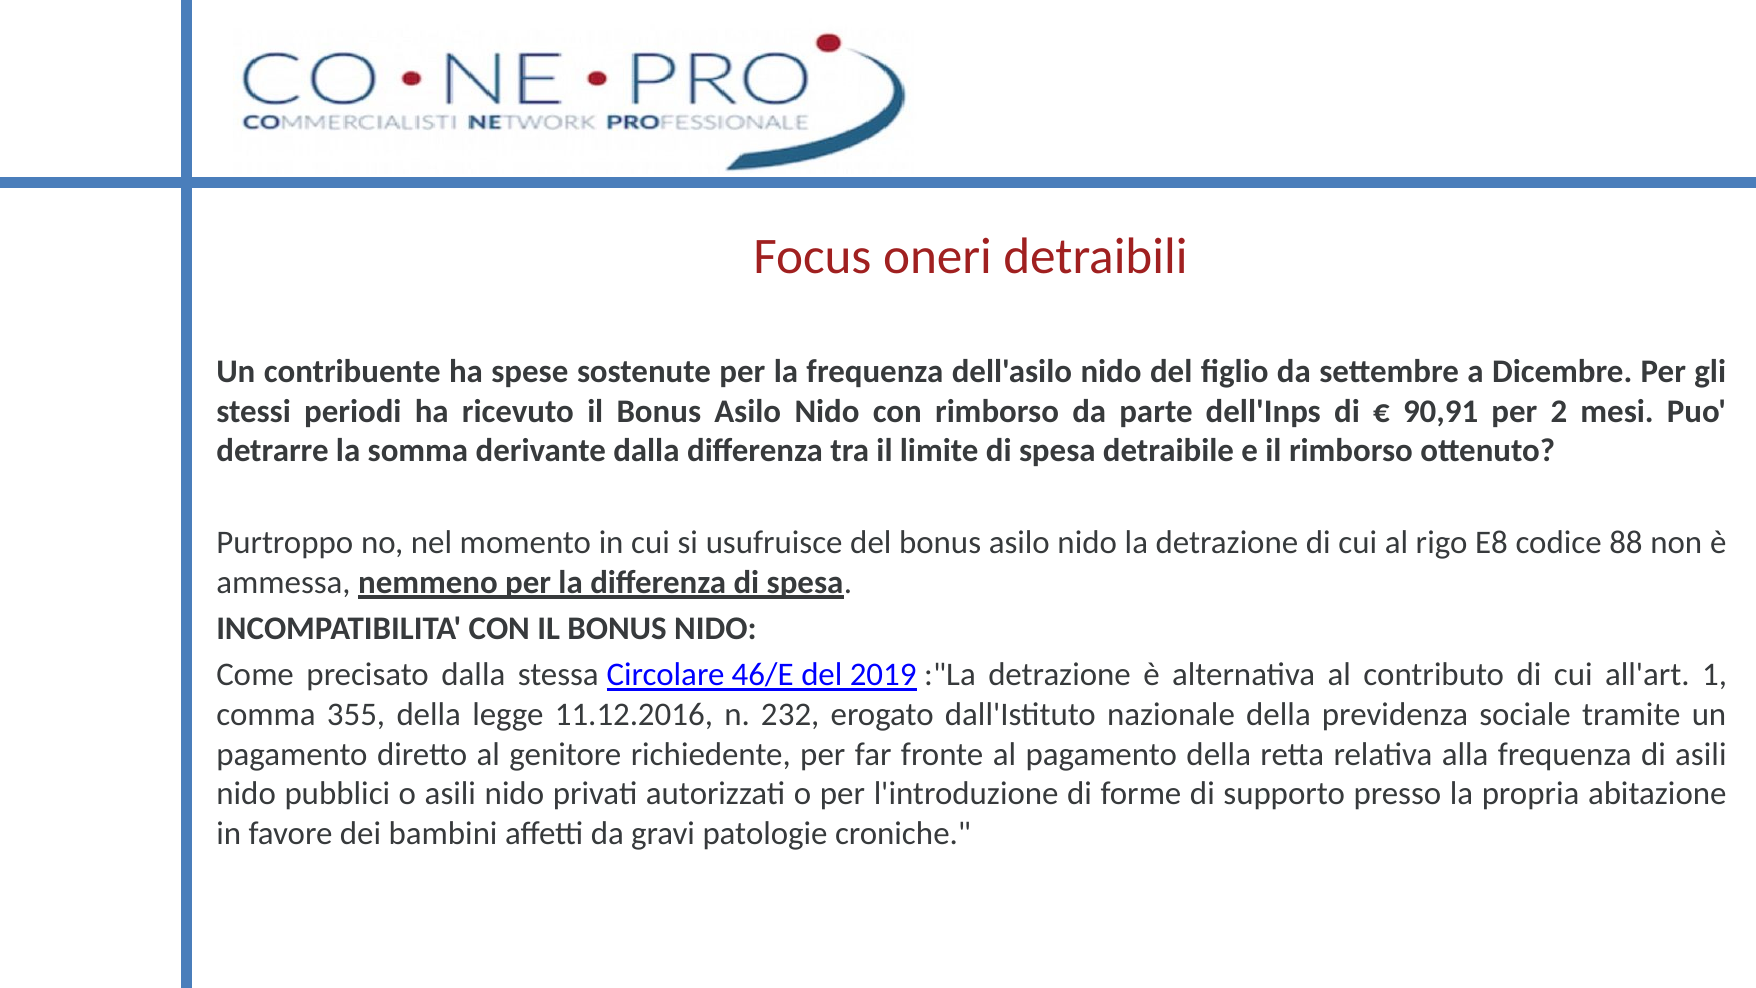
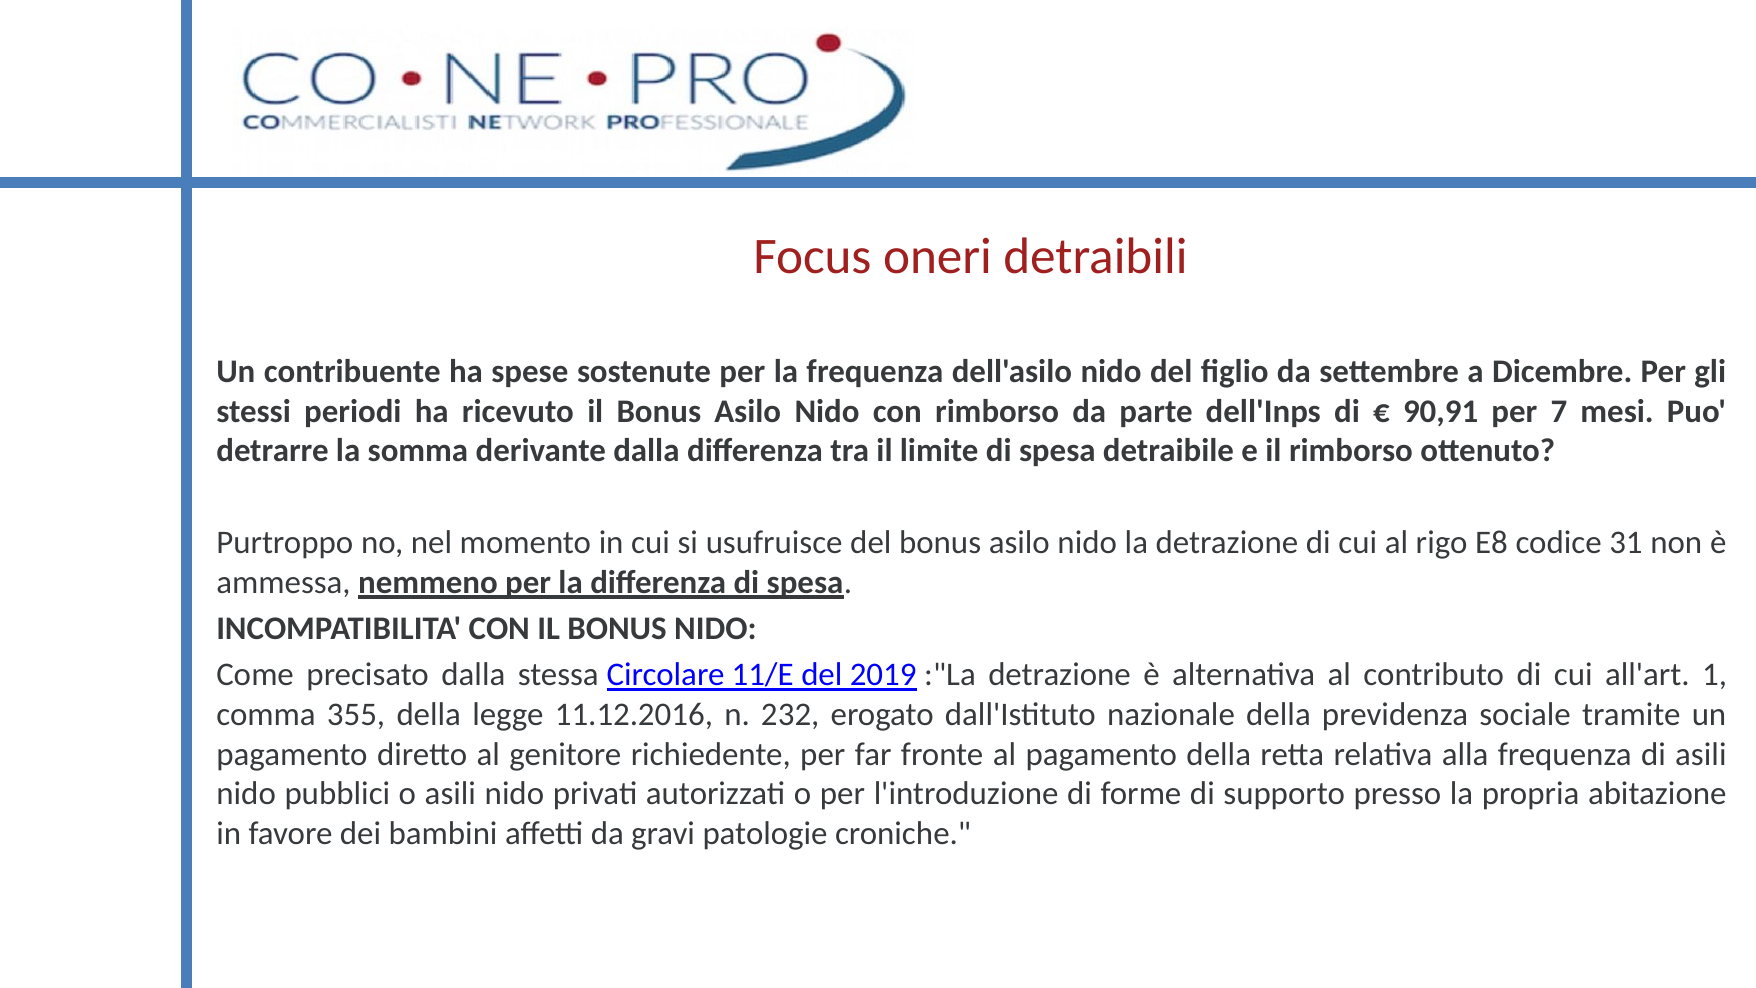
2: 2 -> 7
88: 88 -> 31
46/E: 46/E -> 11/E
